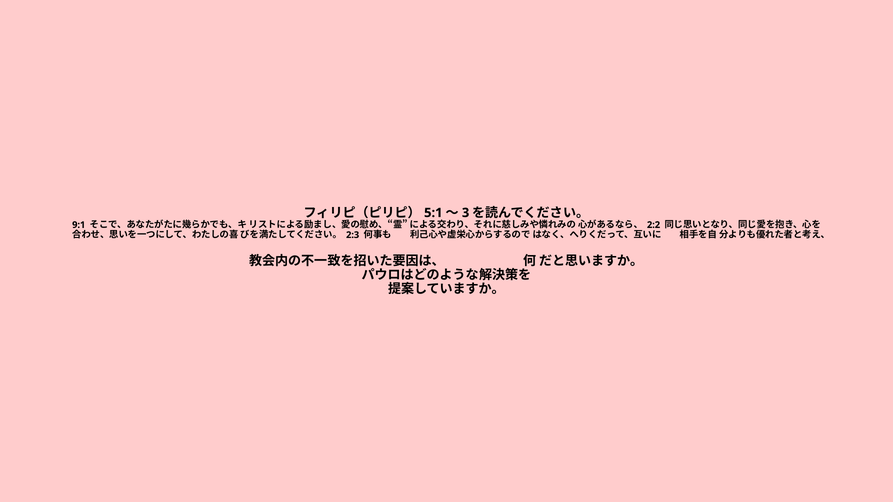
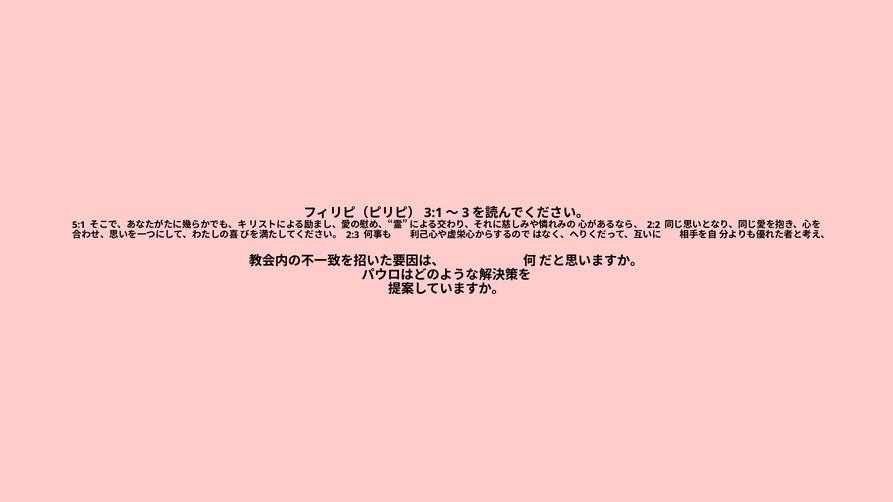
5:1: 5:1 -> 3:1
9:1: 9:1 -> 5:1
